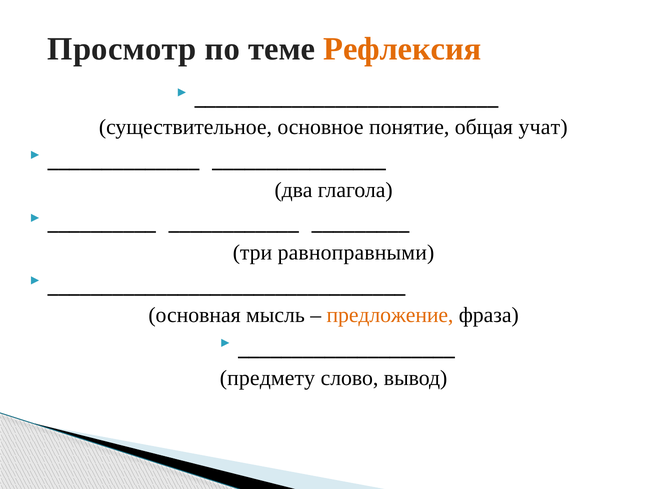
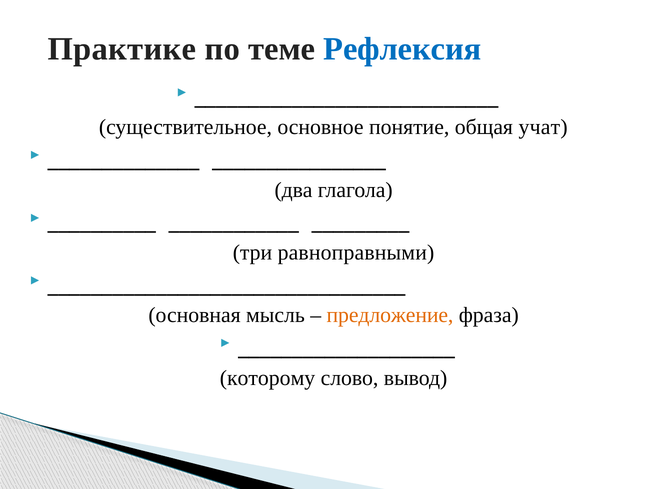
Просмотр: Просмотр -> Практике
Рефлексия colour: orange -> blue
предмету: предмету -> которому
